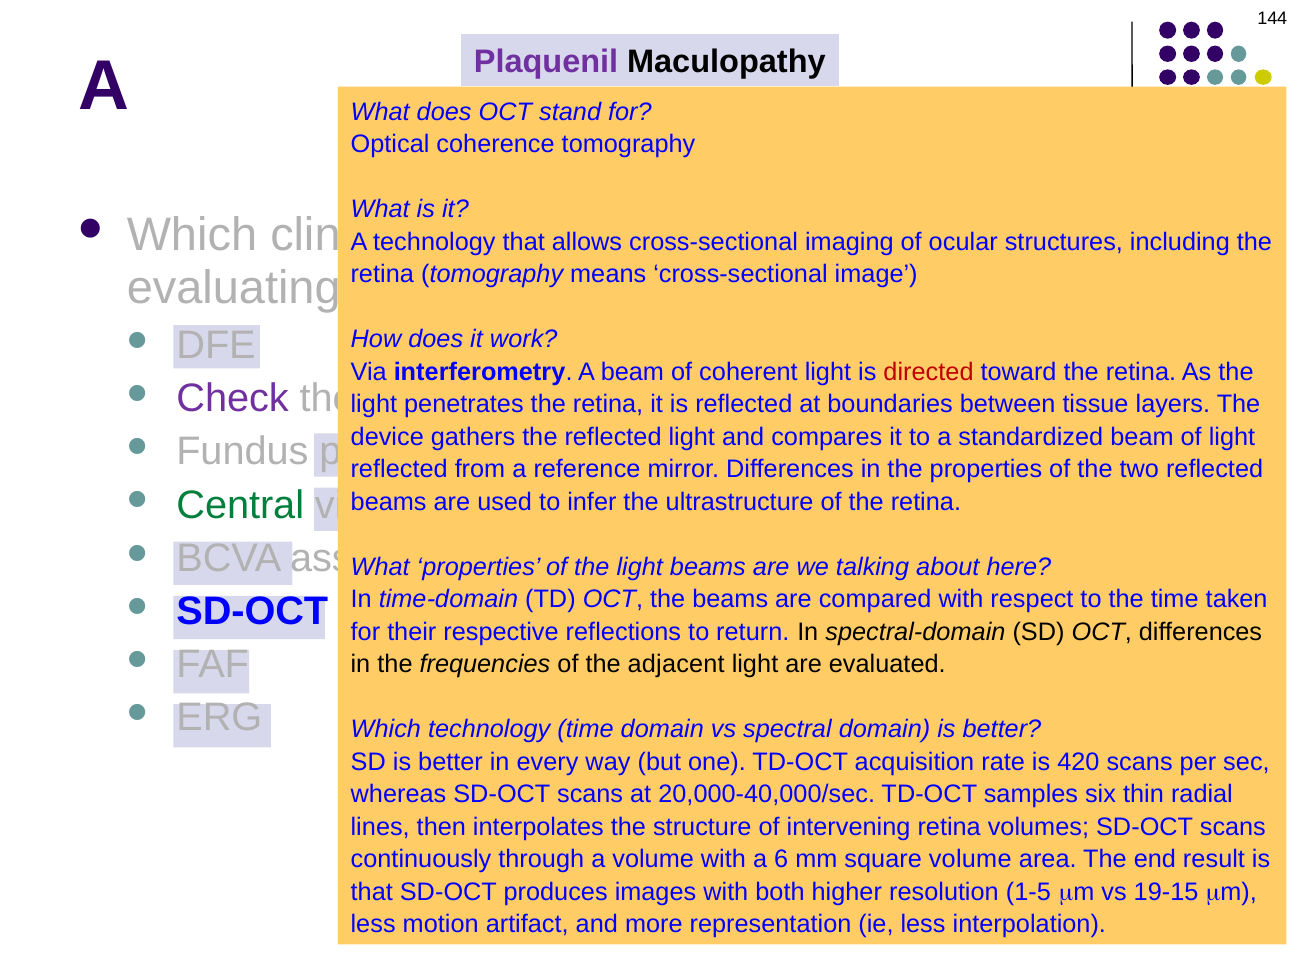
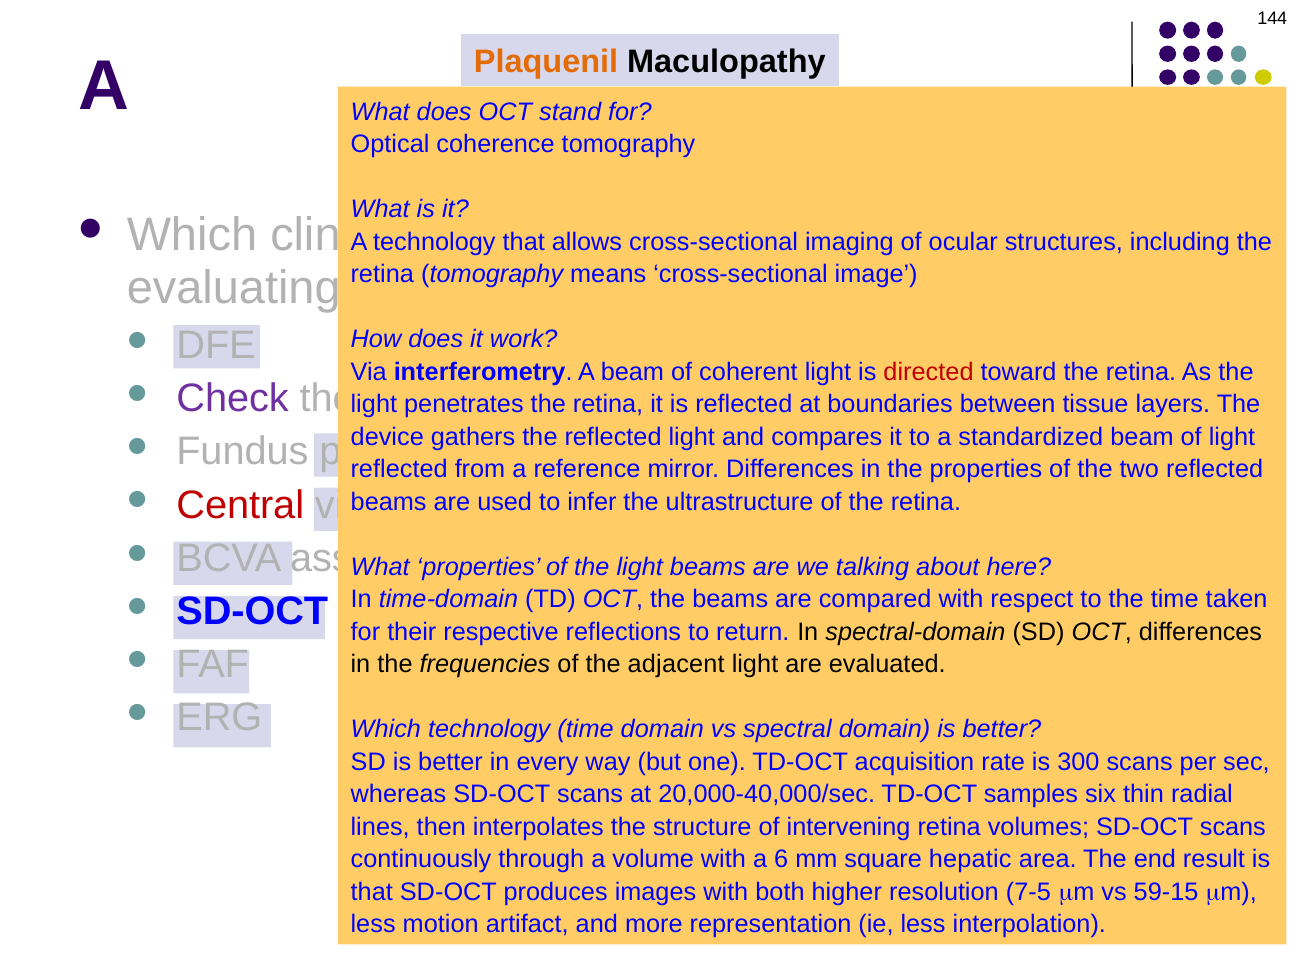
Plaquenil at (546, 62) colour: purple -> orange
Central colour: green -> red
420: 420 -> 300
square volume: volume -> hepatic
1-5: 1-5 -> 7-5
19-15: 19-15 -> 59-15
